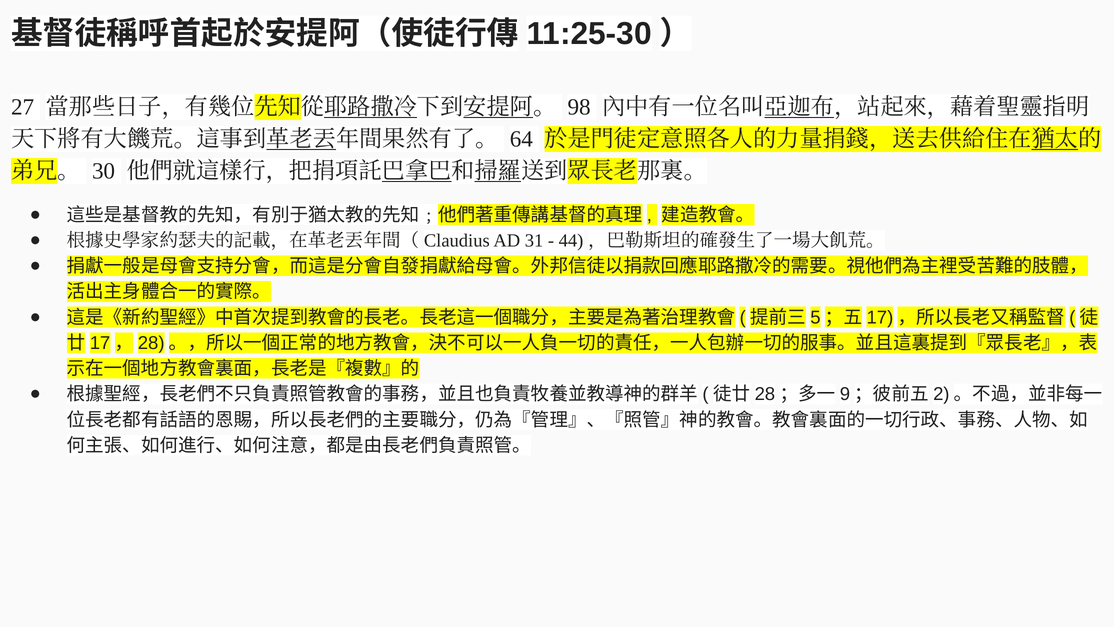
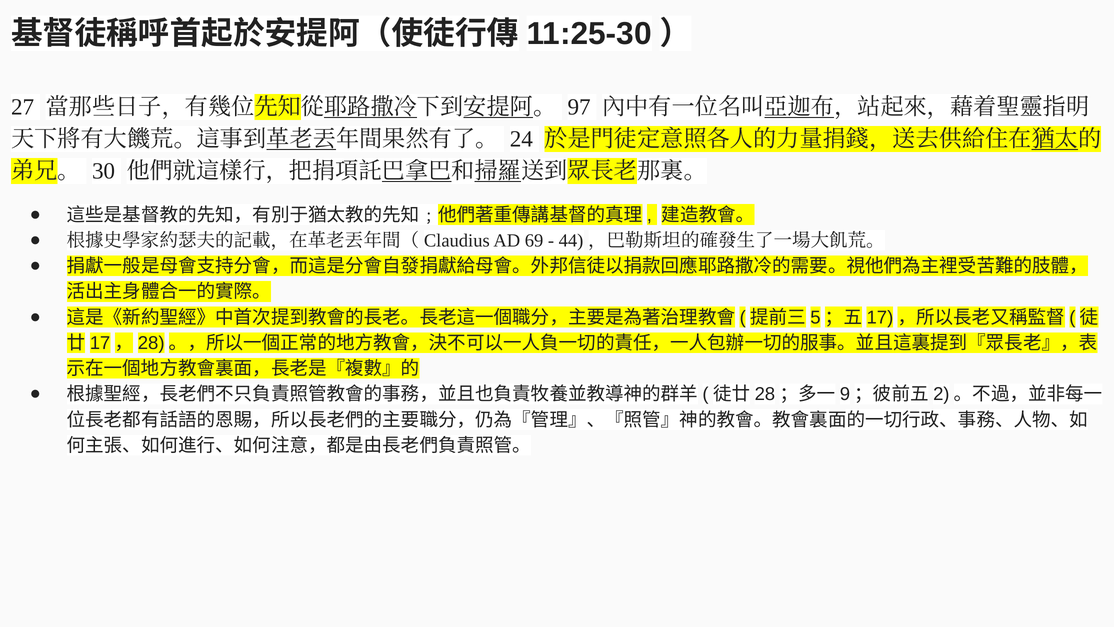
98: 98 -> 97
64: 64 -> 24
31: 31 -> 69
